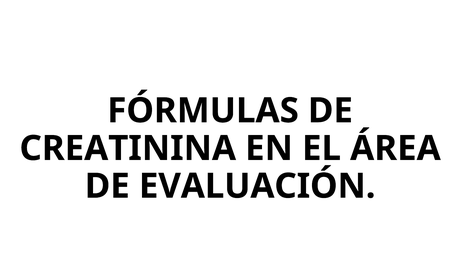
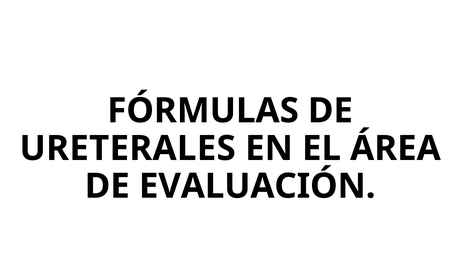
CREATININA: CREATININA -> URETERALES
